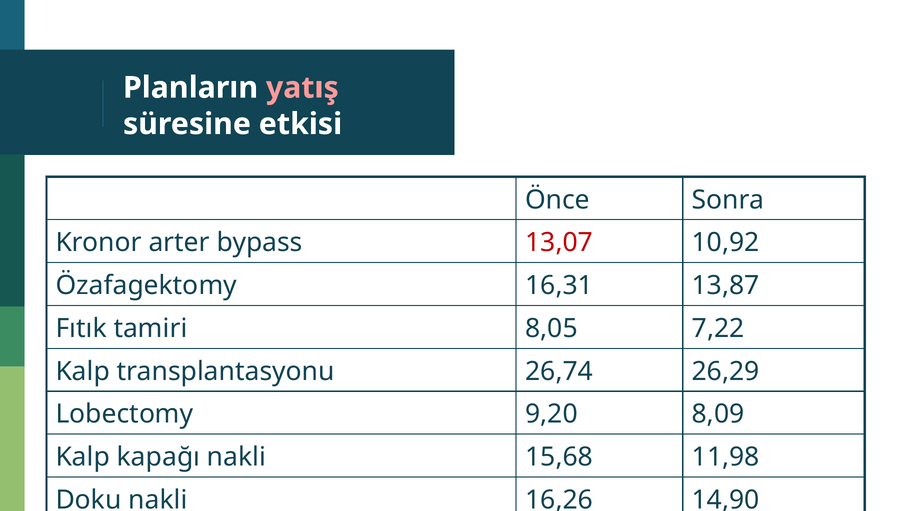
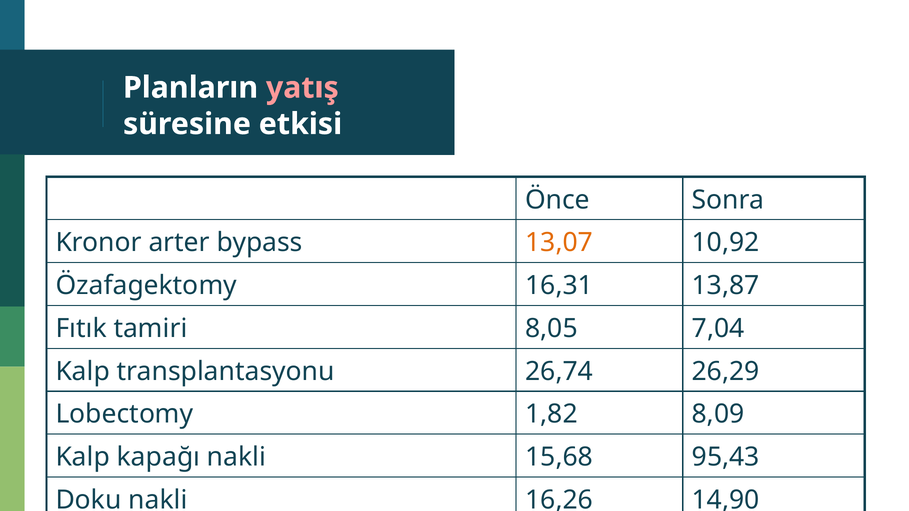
13,07 colour: red -> orange
7,22: 7,22 -> 7,04
9,20: 9,20 -> 1,82
11,98: 11,98 -> 95,43
